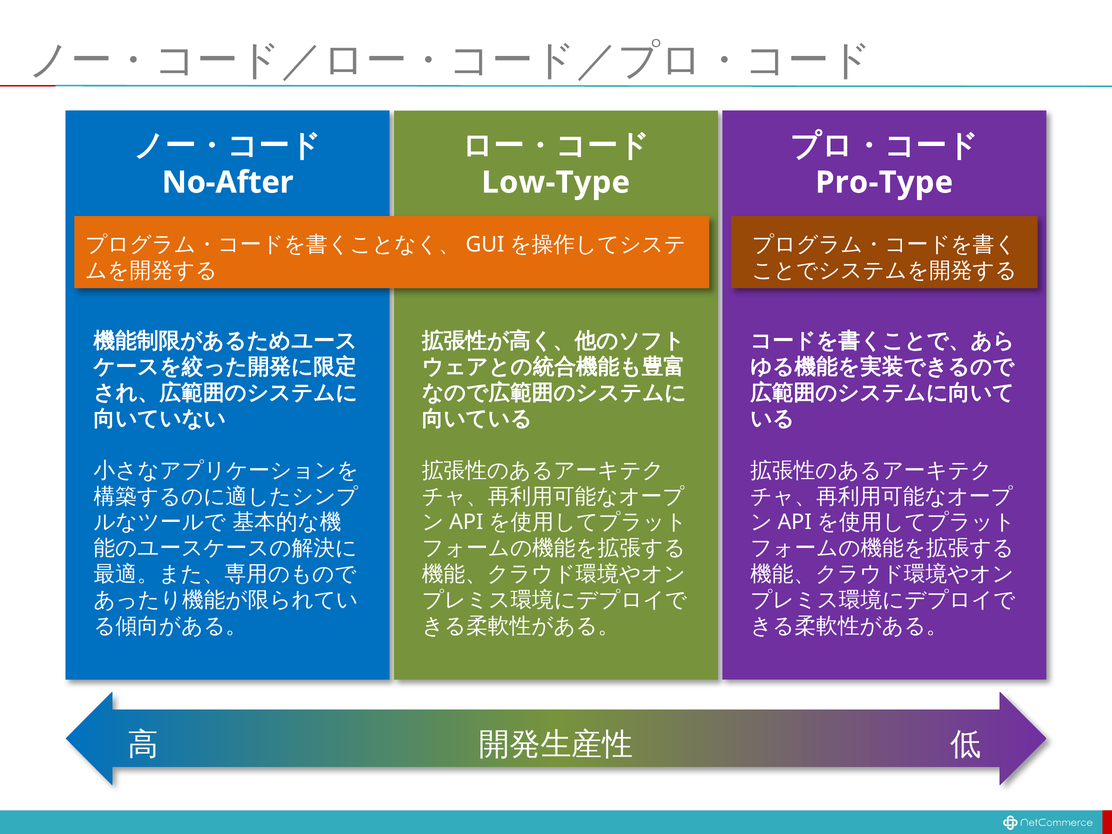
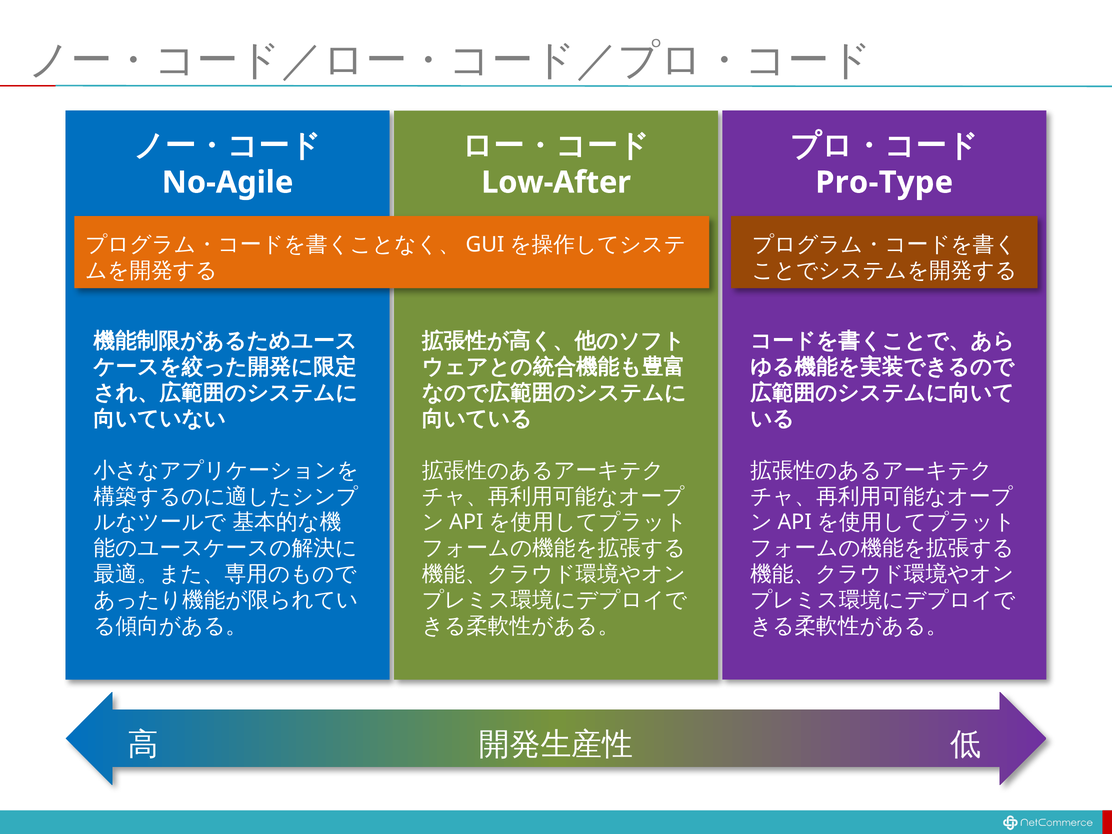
No-After: No-After -> No-Agile
Low-Type: Low-Type -> Low-After
